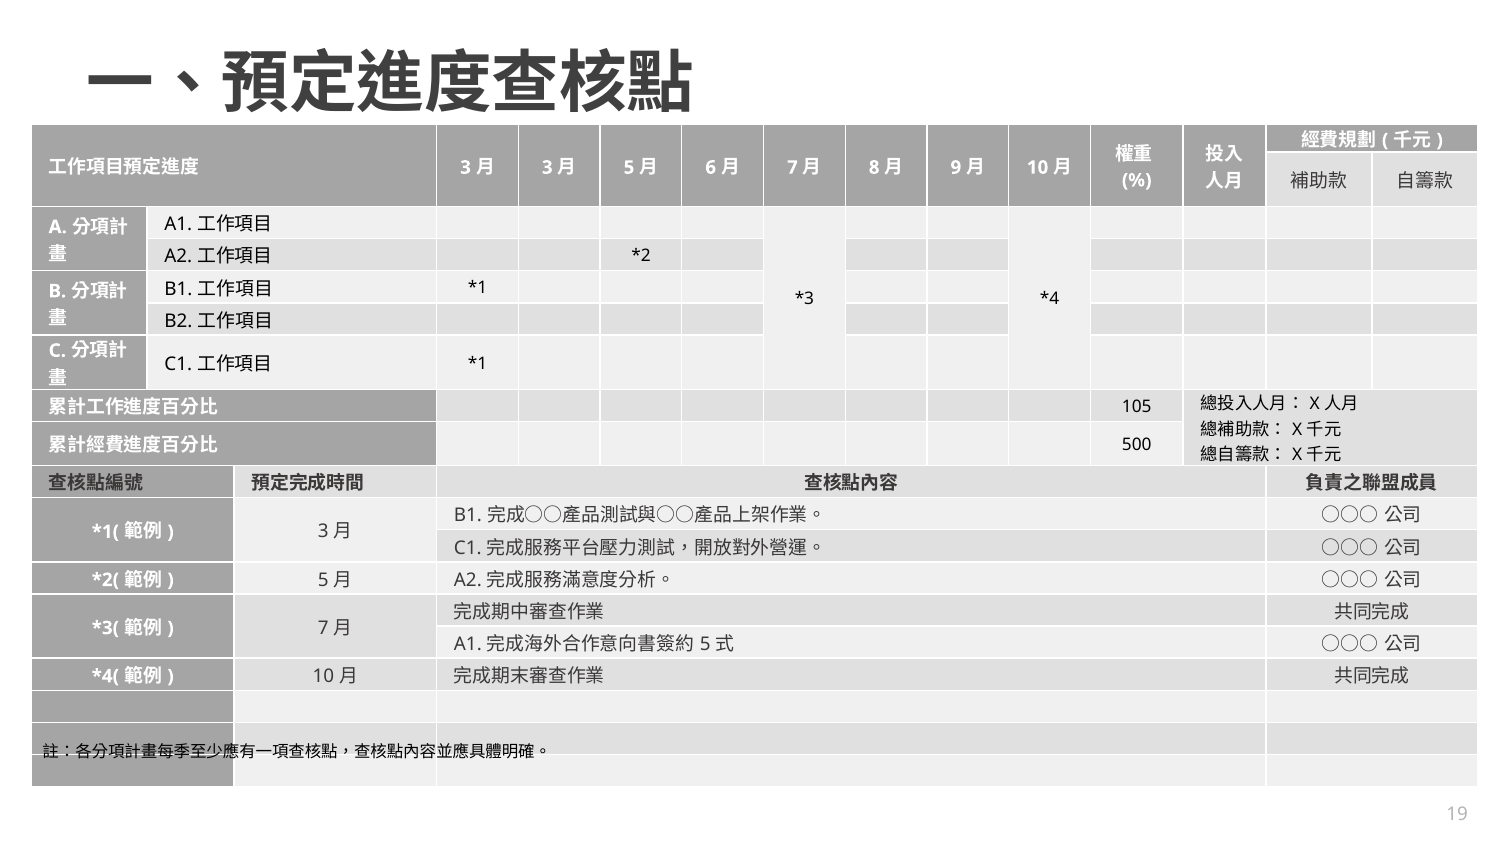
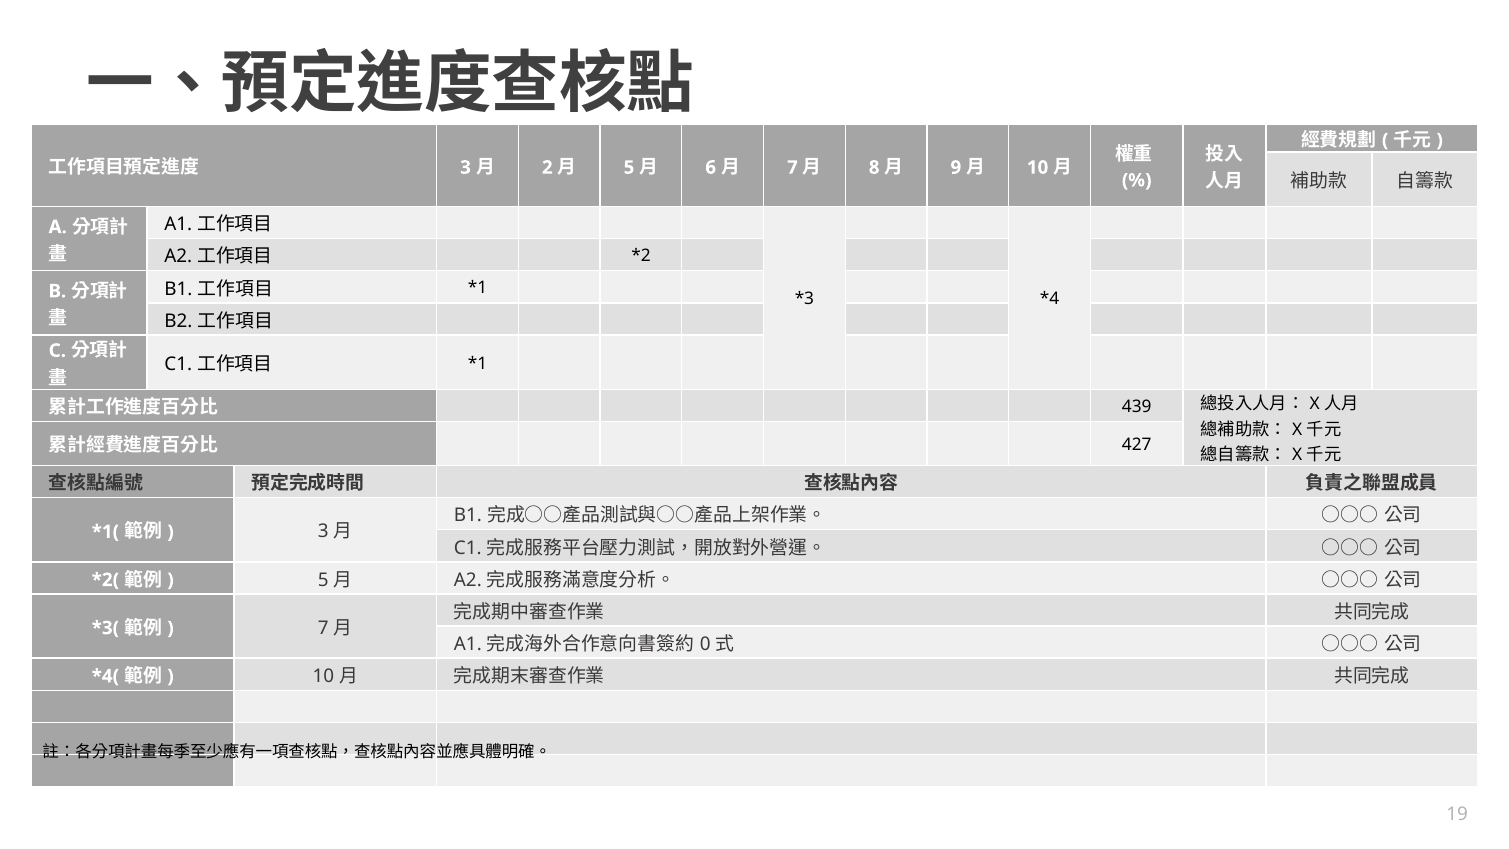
3 at (547, 167): 3 -> 2
105: 105 -> 439
500: 500 -> 427
5 at (705, 644): 5 -> 0
